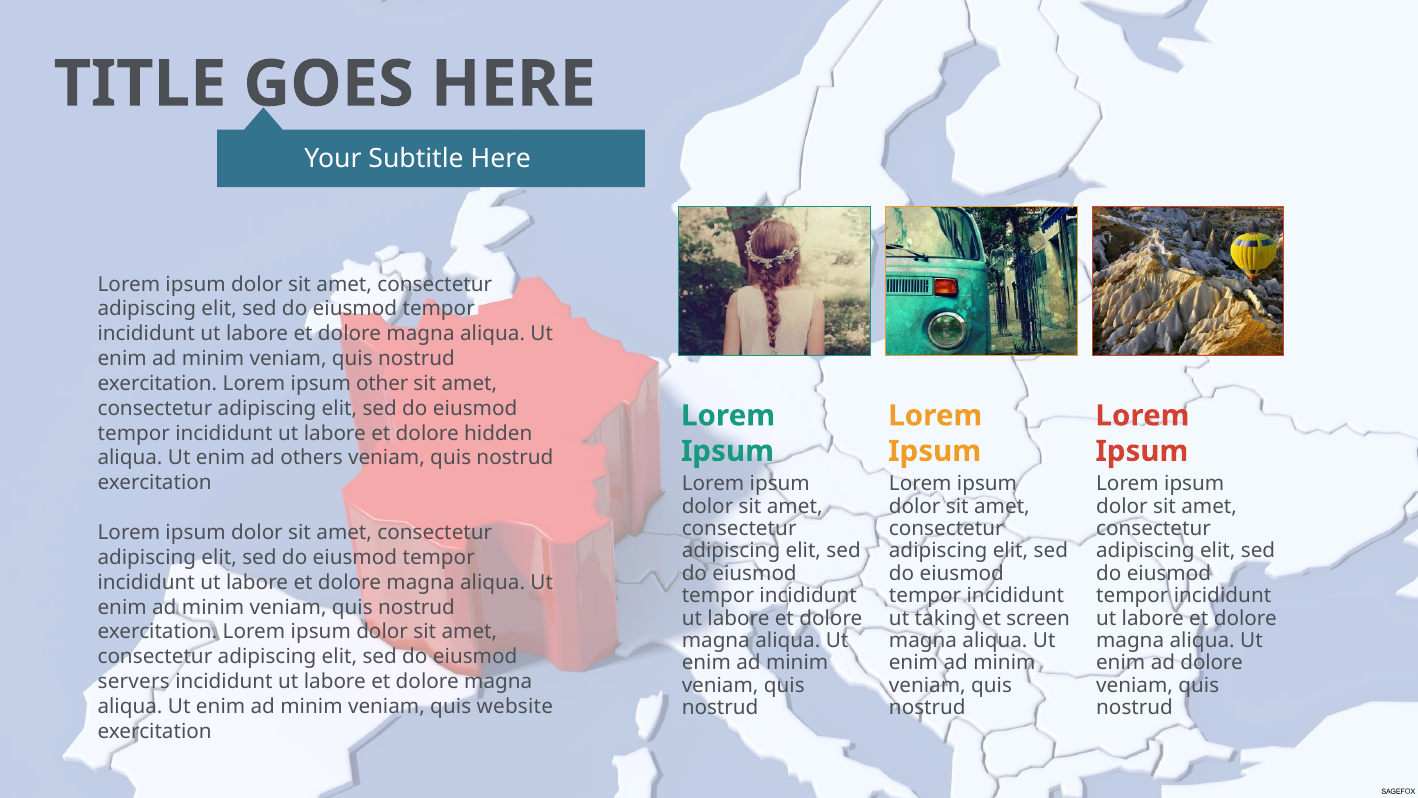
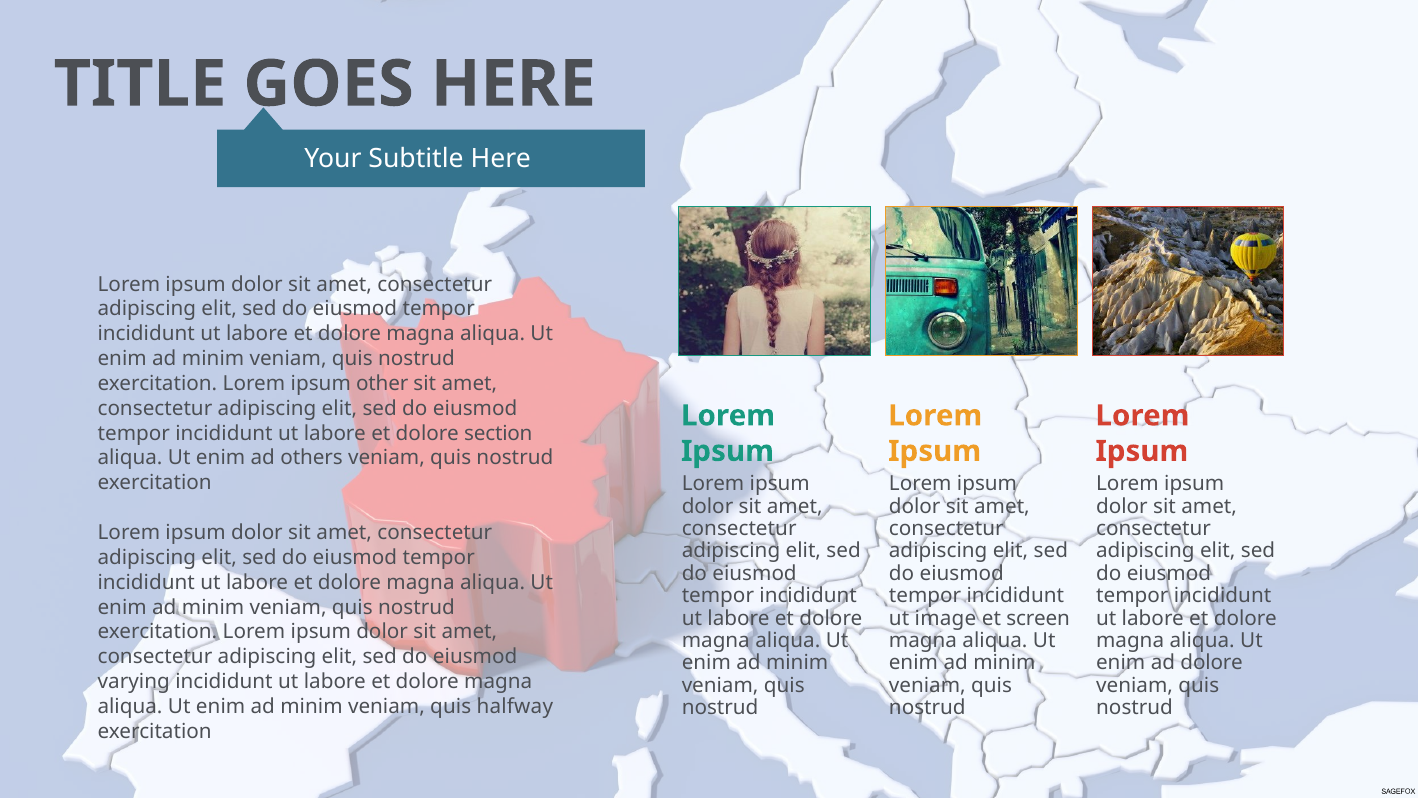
hidden: hidden -> section
taking: taking -> image
servers: servers -> varying
website: website -> halfway
